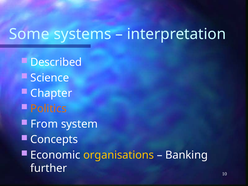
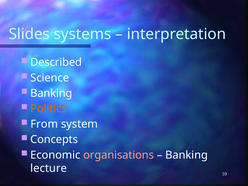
Some: Some -> Slides
Chapter at (51, 93): Chapter -> Banking
organisations colour: yellow -> pink
further: further -> lecture
